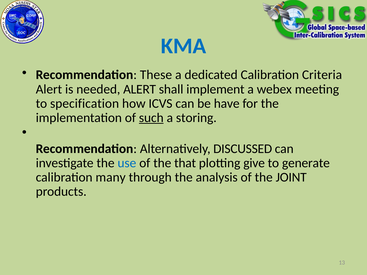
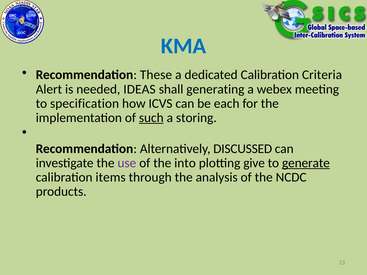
needed ALERT: ALERT -> IDEAS
implement: implement -> generating
have: have -> each
use colour: blue -> purple
that: that -> into
generate underline: none -> present
many: many -> items
JOINT: JOINT -> NCDC
